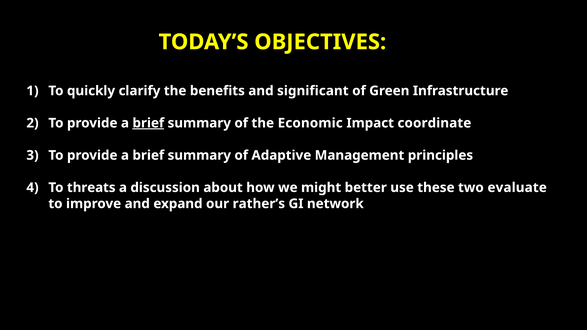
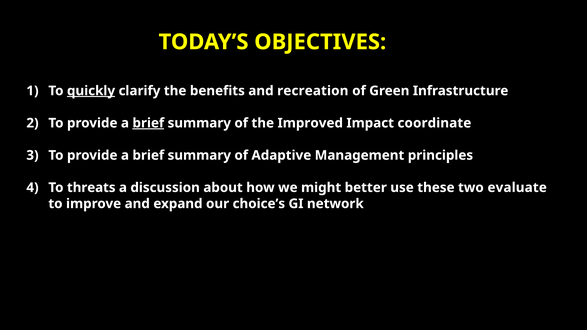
quickly underline: none -> present
significant: significant -> recreation
Economic: Economic -> Improved
rather’s: rather’s -> choice’s
